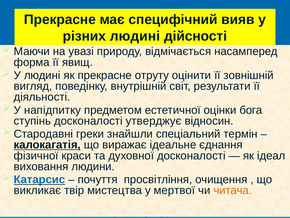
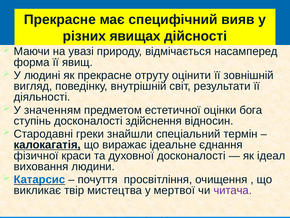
різних людині: людині -> явищах
напідпитку: напідпитку -> значенням
утверджує: утверджує -> здійснення
читача colour: orange -> purple
